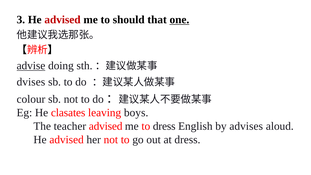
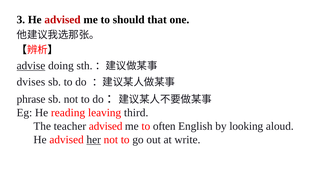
one underline: present -> none
colour: colour -> phrase
clasates: clasates -> reading
boys: boys -> third
to dress: dress -> often
advises: advises -> looking
her underline: none -> present
at dress: dress -> write
